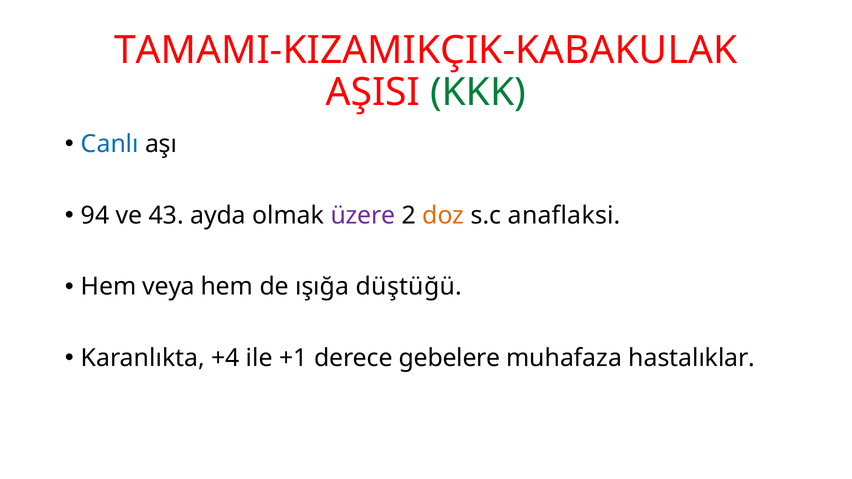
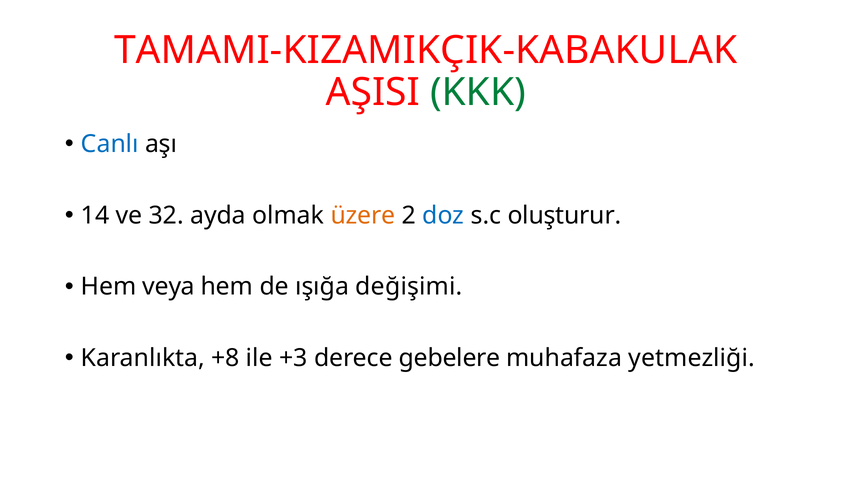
94: 94 -> 14
43: 43 -> 32
üzere colour: purple -> orange
doz colour: orange -> blue
anaflaksi: anaflaksi -> oluşturur
düştüğü: düştüğü -> değişimi
+4: +4 -> +8
+1: +1 -> +3
hastalıklar: hastalıklar -> yetmezliği
